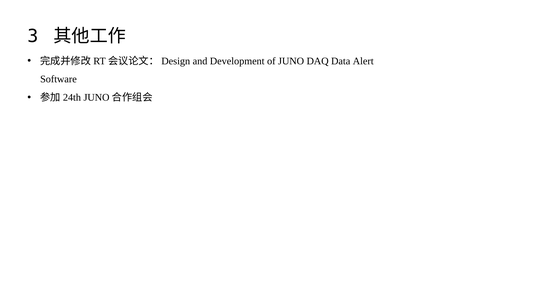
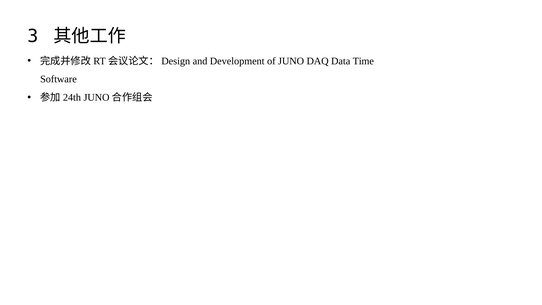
Alert: Alert -> Time
